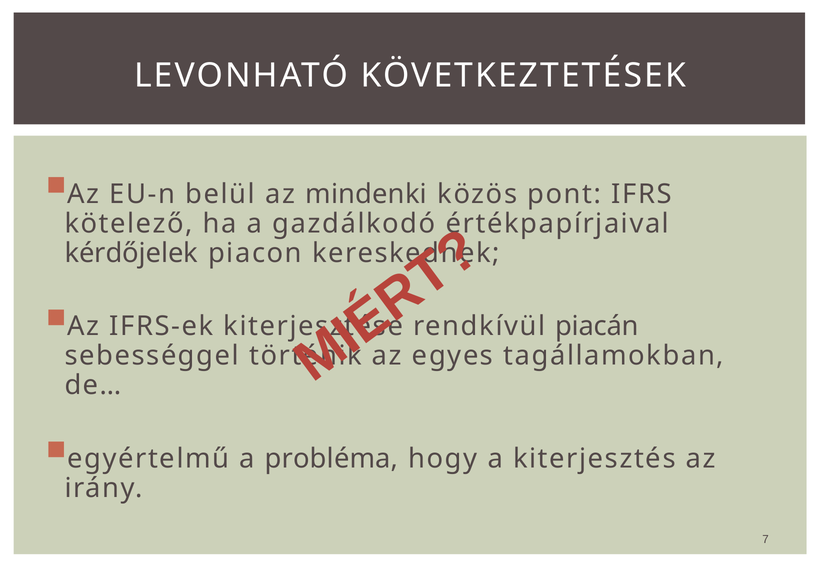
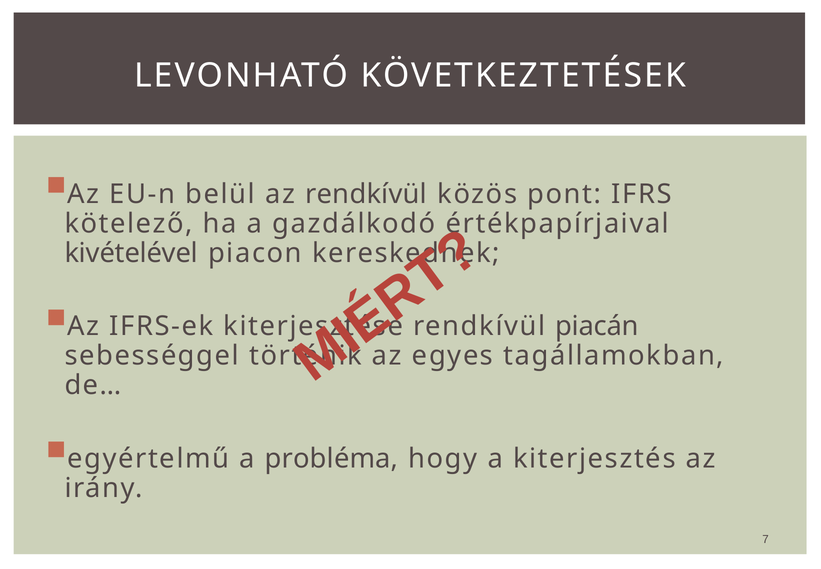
az mindenki: mindenki -> rendkívül
kérdőjelek: kérdőjelek -> kivételével
